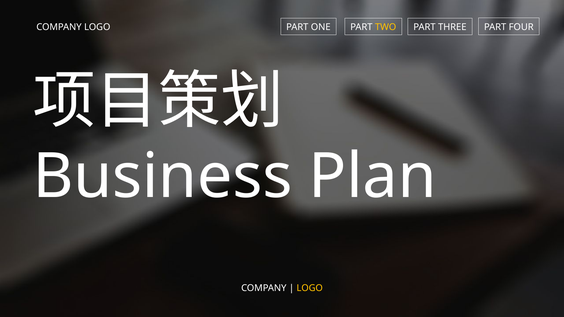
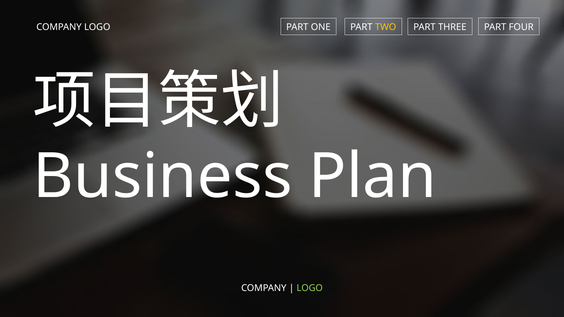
LOGO at (310, 288) colour: yellow -> light green
